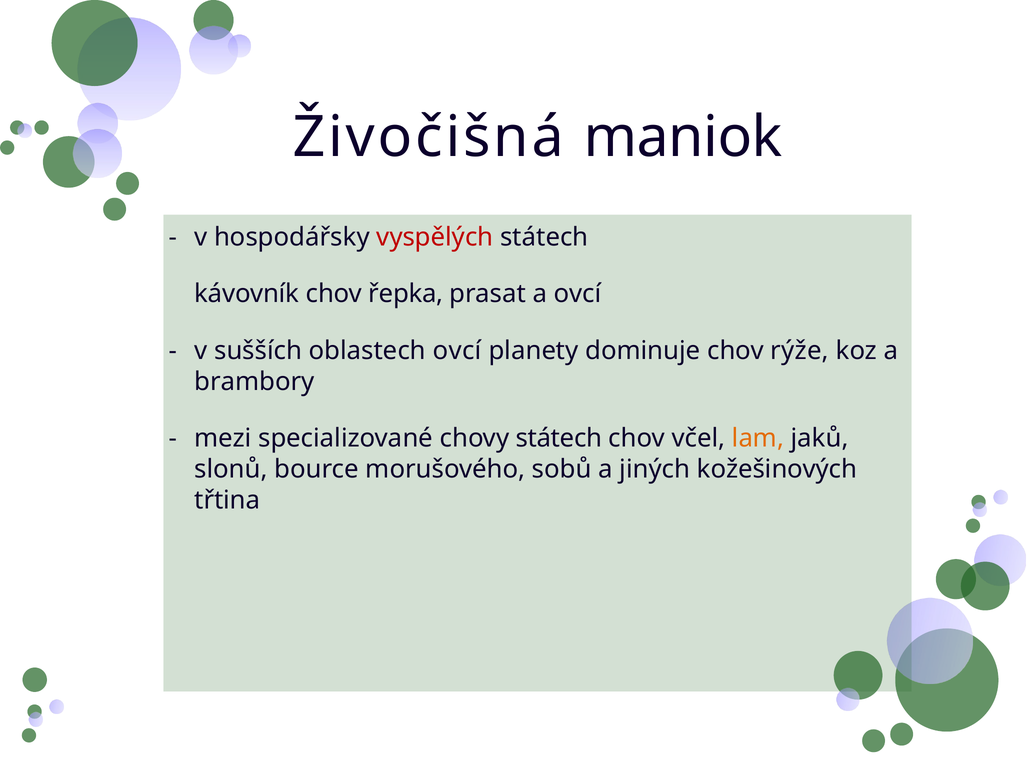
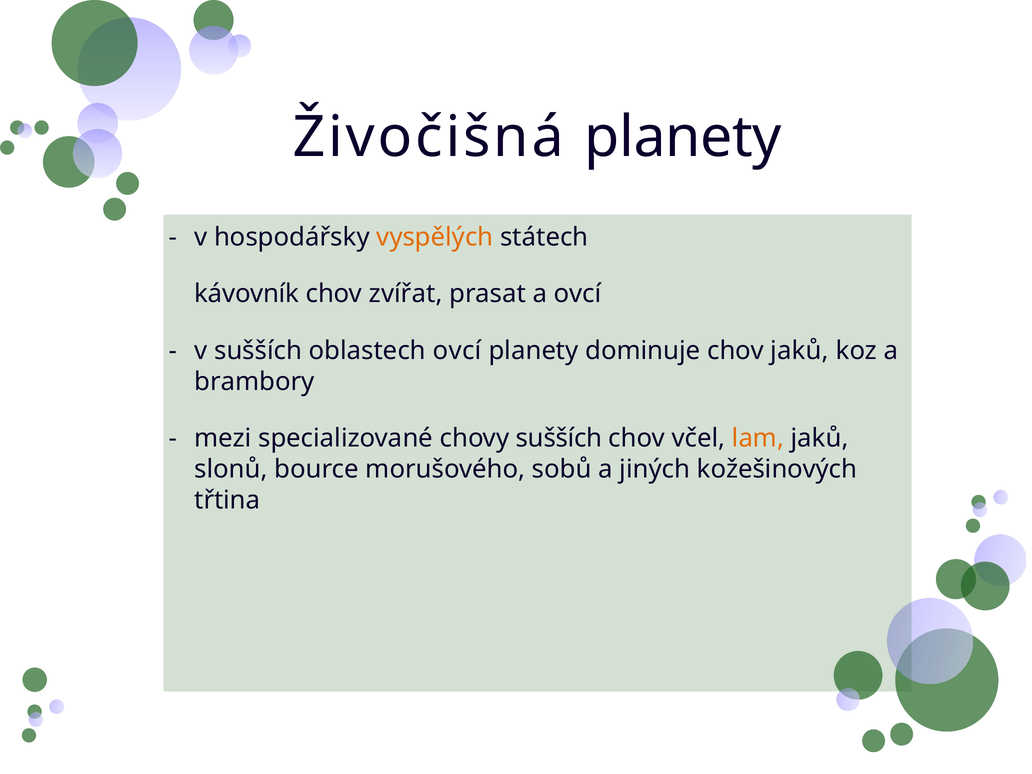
Živočišná maniok: maniok -> planety
vyspělých colour: red -> orange
řepka: řepka -> zvířat
chov rýže: rýže -> jaků
chovy státech: státech -> sušších
